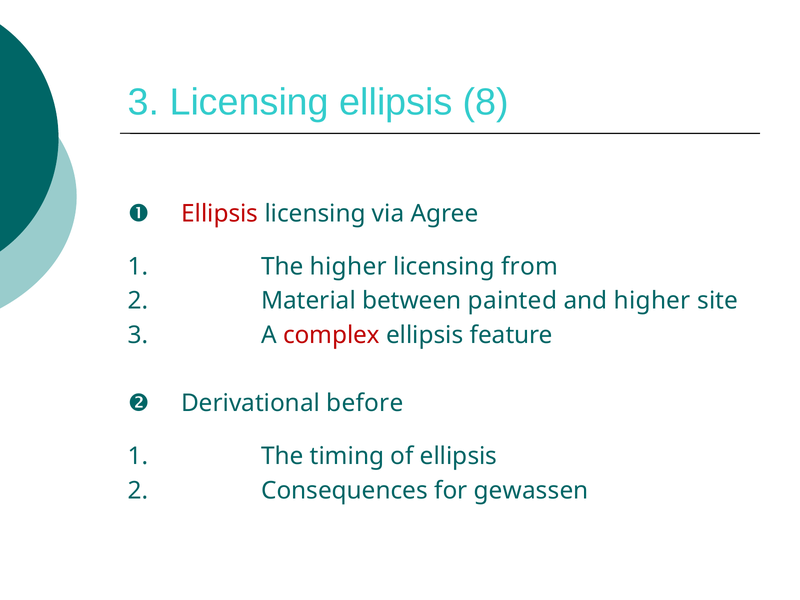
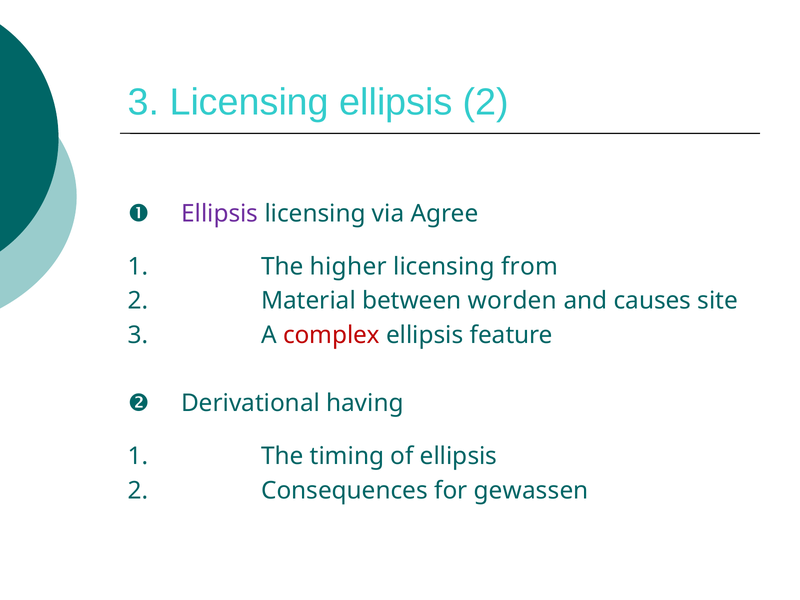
Licensing ellipsis 8: 8 -> 2
Ellipsis at (220, 214) colour: red -> purple
painted: painted -> worden
and higher: higher -> causes
before: before -> having
